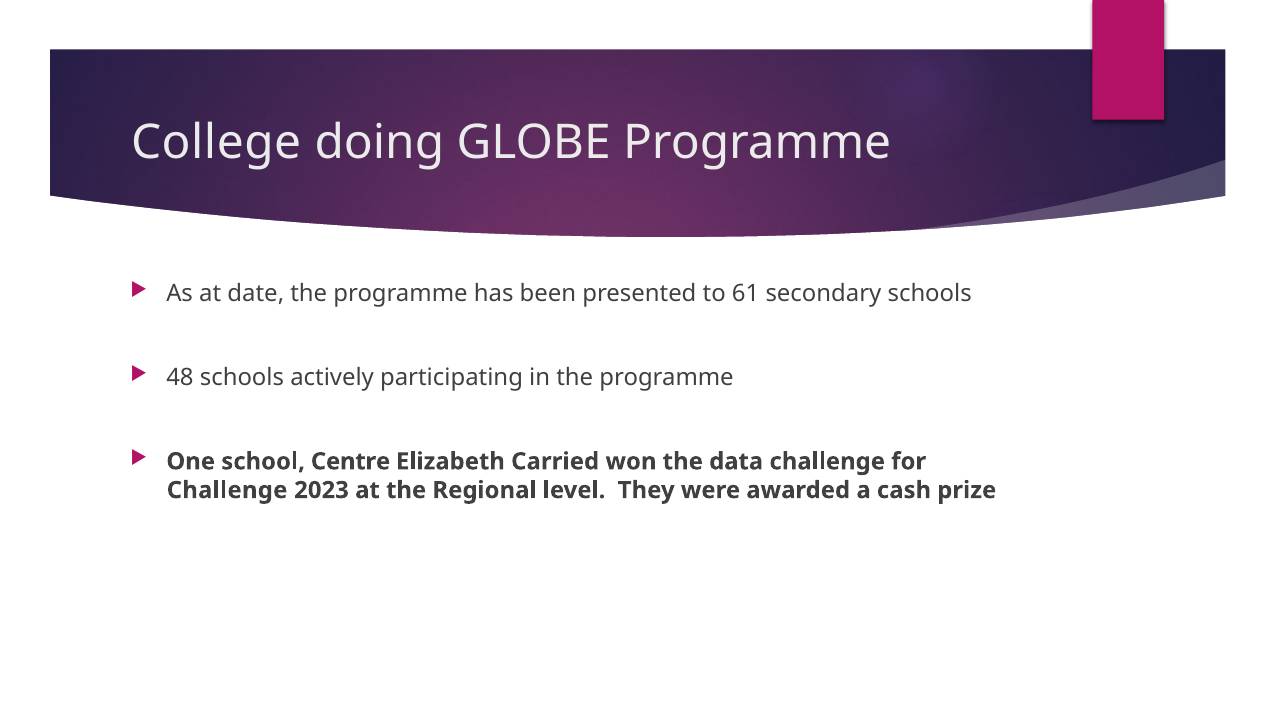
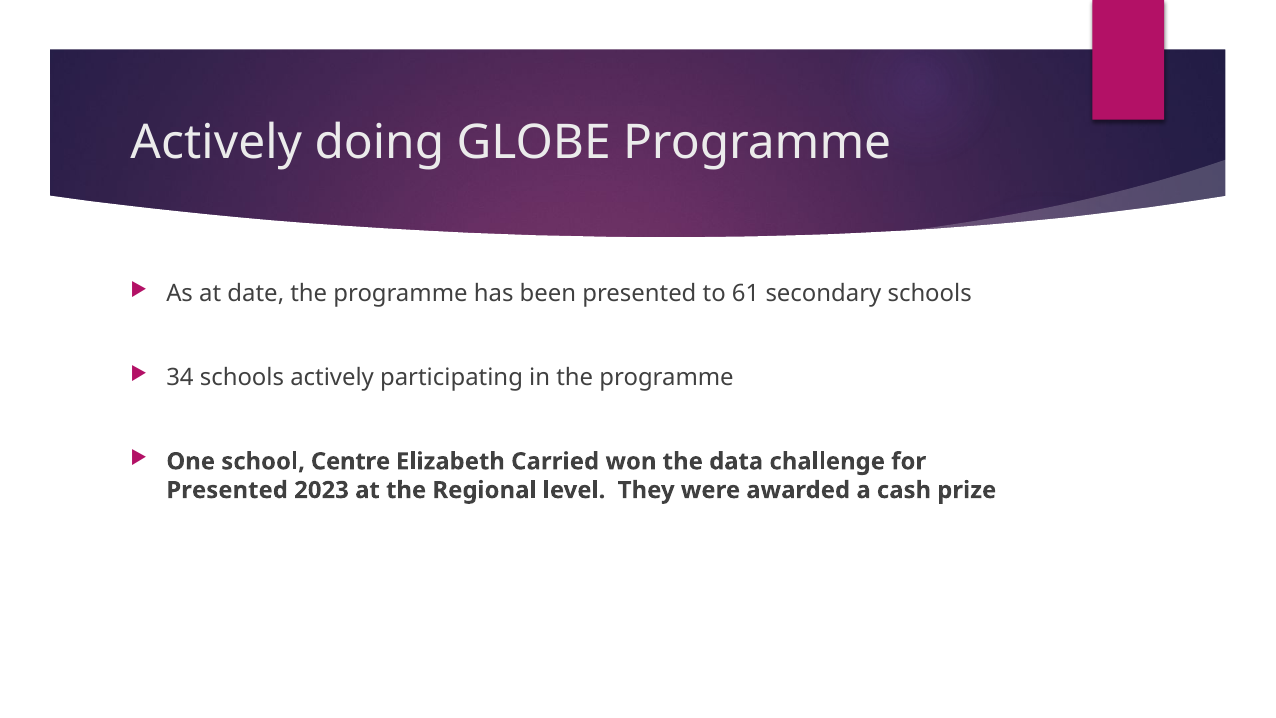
College at (216, 142): College -> Actively
48: 48 -> 34
Challenge at (227, 490): Challenge -> Presented
